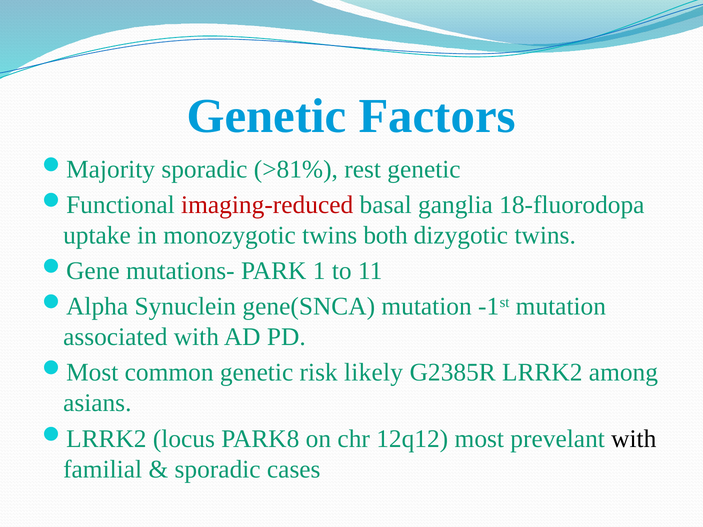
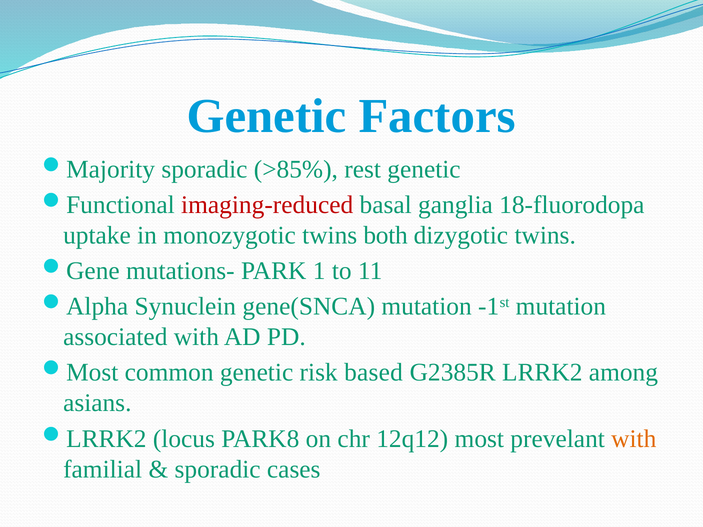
>81%: >81% -> >85%
likely: likely -> based
with at (634, 439) colour: black -> orange
